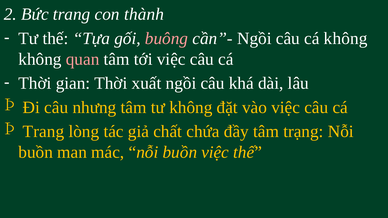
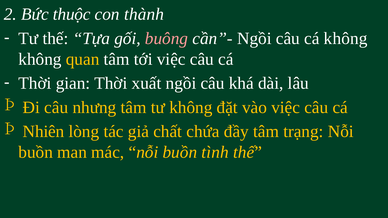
Bức trang: trang -> thuộc
quan colour: pink -> yellow
Trang at (43, 132): Trang -> Nhiên
buồn việc: việc -> tình
